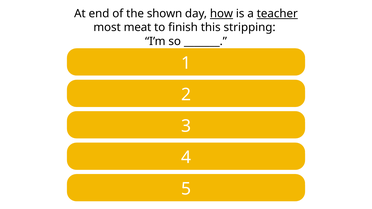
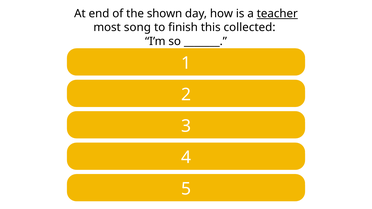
how underline: present -> none
meat: meat -> song
stripping: stripping -> collected
